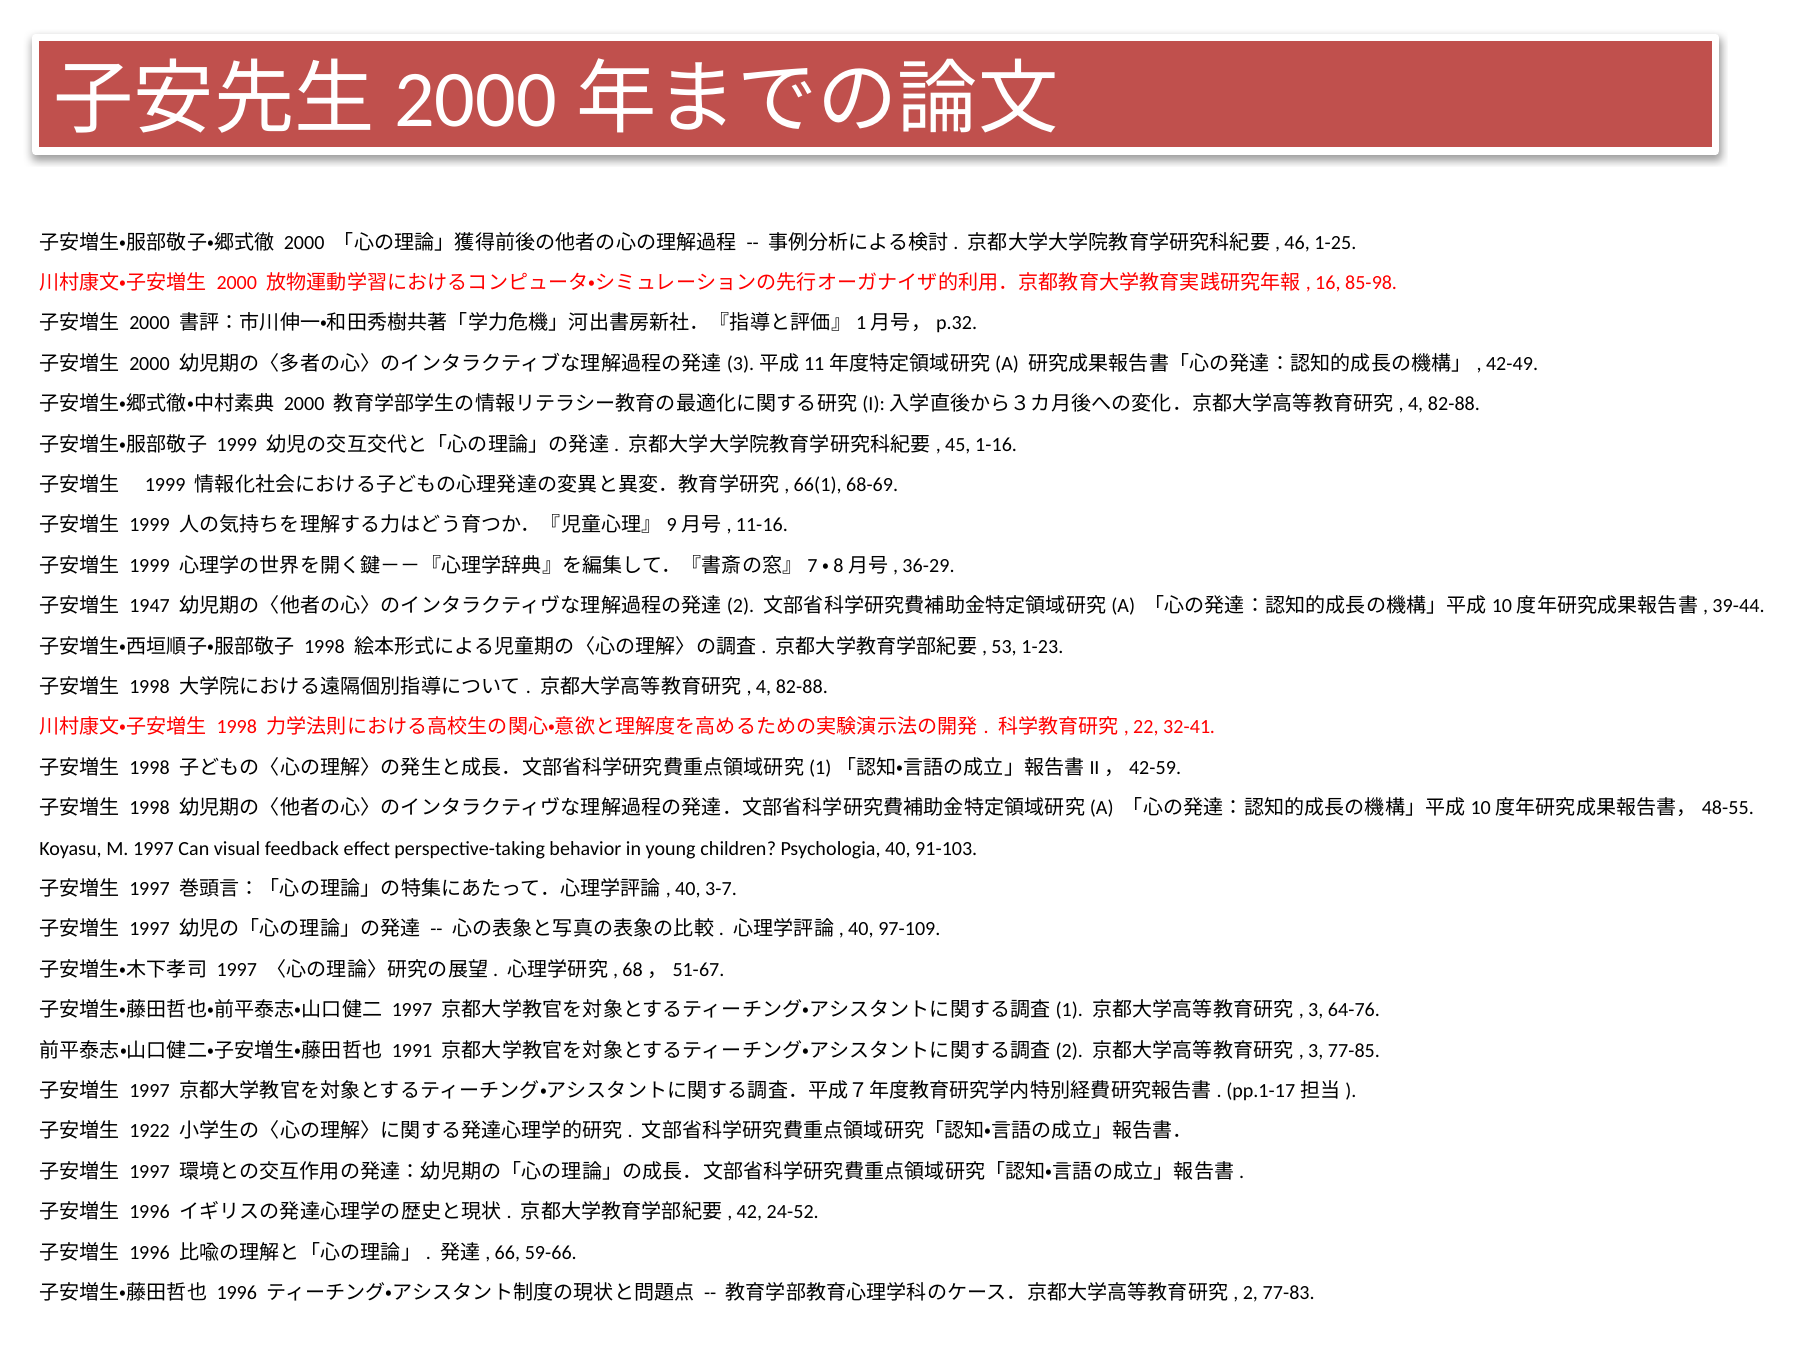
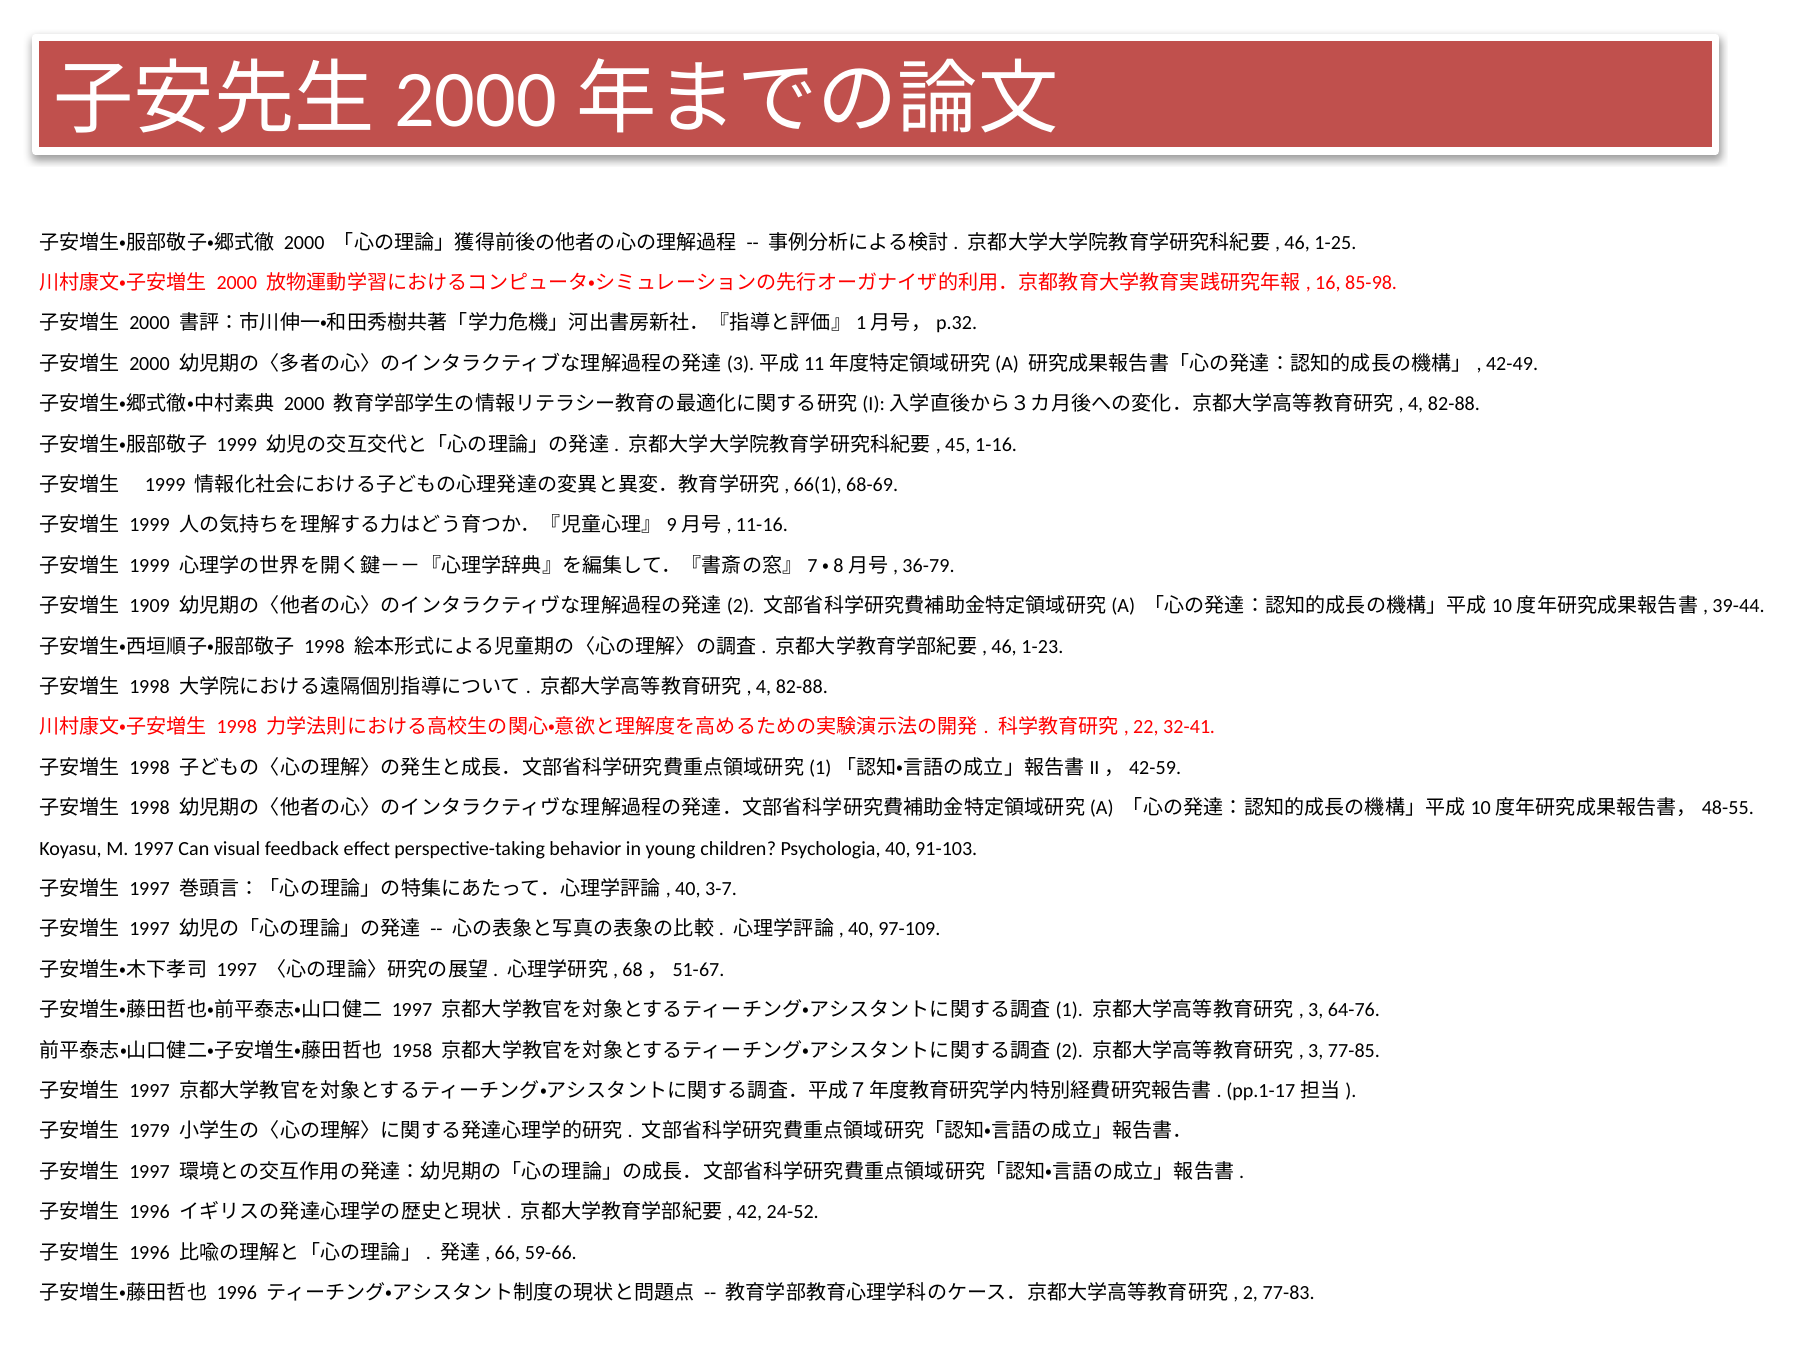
36-29: 36-29 -> 36-79
1947: 1947 -> 1909
53 at (1004, 646): 53 -> 46
1991: 1991 -> 1958
1922: 1922 -> 1979
